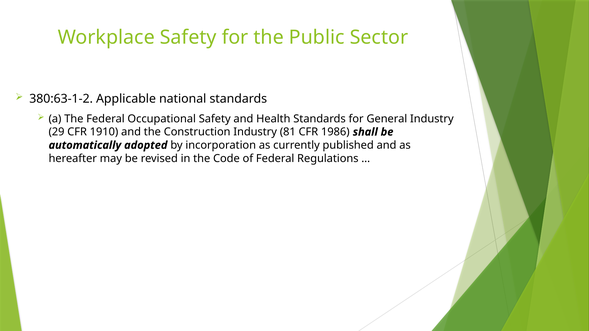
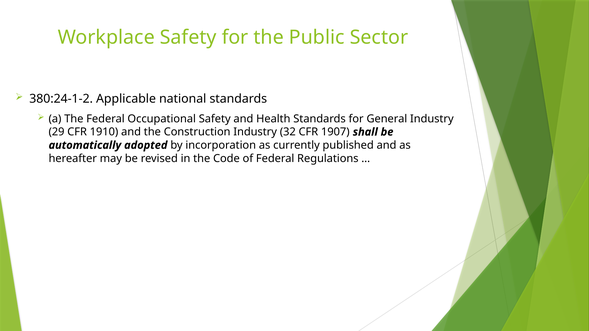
380:63-1-2: 380:63-1-2 -> 380:24-1-2
81: 81 -> 32
1986: 1986 -> 1907
